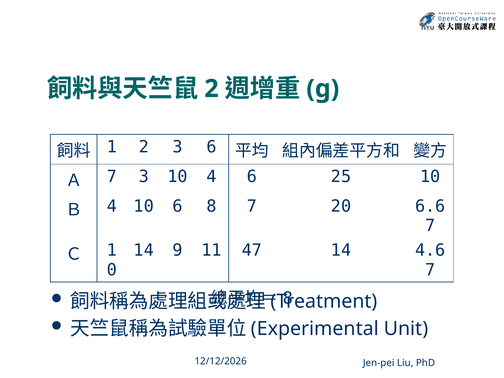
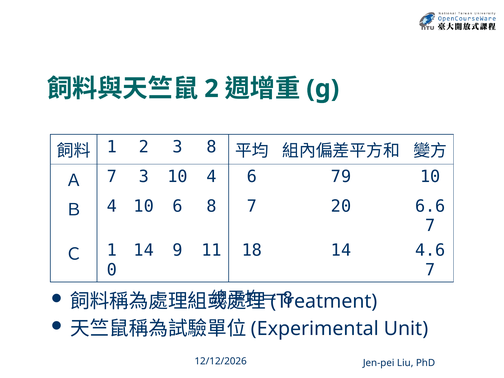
3 6: 6 -> 8
25: 25 -> 79
47: 47 -> 18
